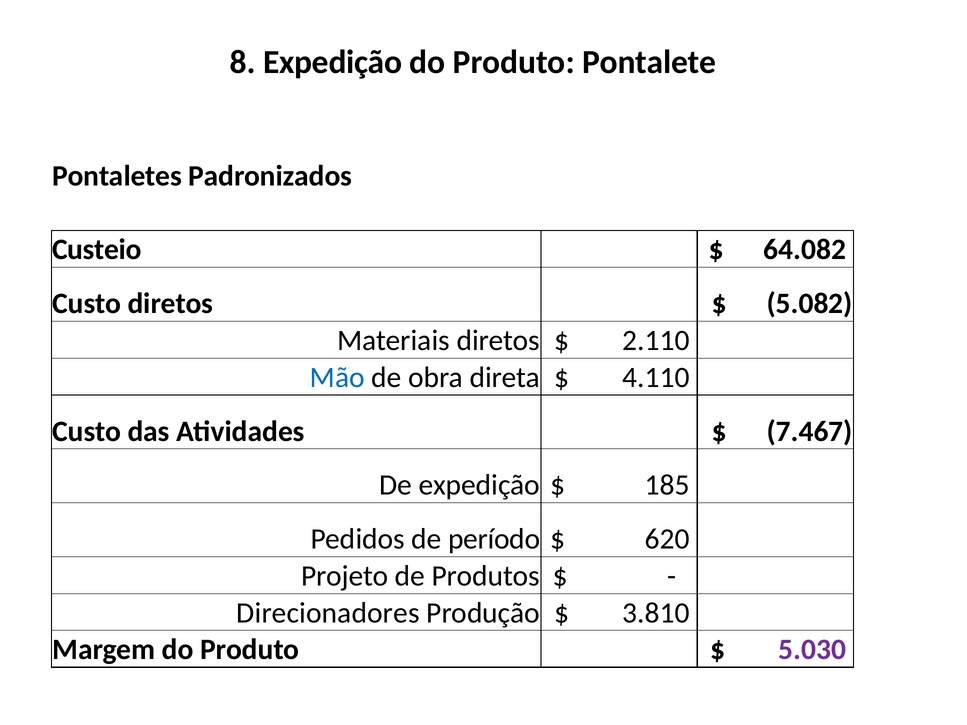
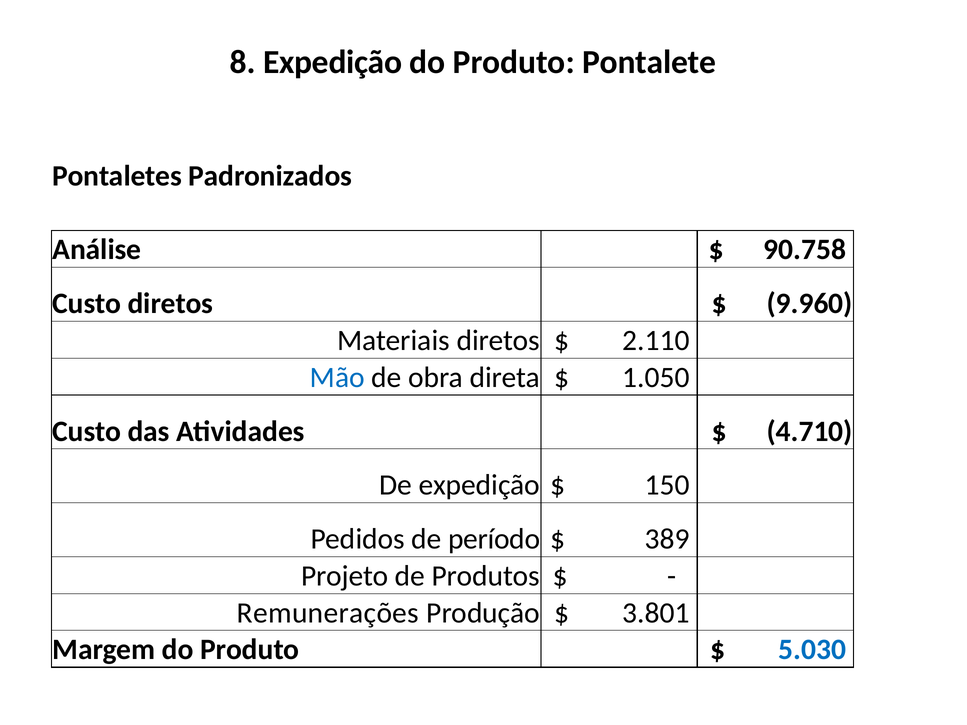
Custeio: Custeio -> Análise
64.082: 64.082 -> 90.758
5.082: 5.082 -> 9.960
4.110: 4.110 -> 1.050
7.467: 7.467 -> 4.710
185: 185 -> 150
620: 620 -> 389
Direcionadores: Direcionadores -> Remunerações
3.810: 3.810 -> 3.801
5.030 colour: purple -> blue
